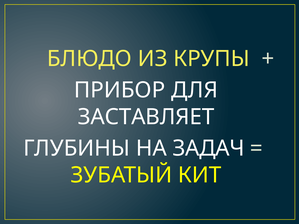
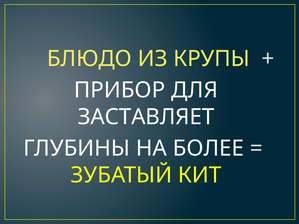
ЗАДАЧ: ЗАДАЧ -> БОЛЕЕ
